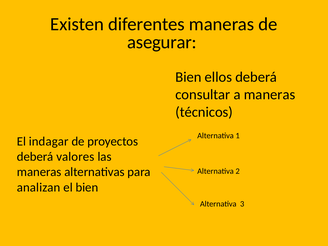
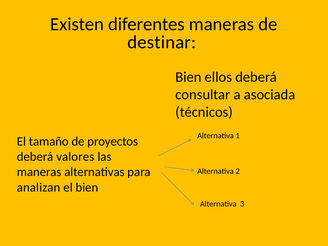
asegurar: asegurar -> destinar
a maneras: maneras -> asociada
indagar: indagar -> tamaño
